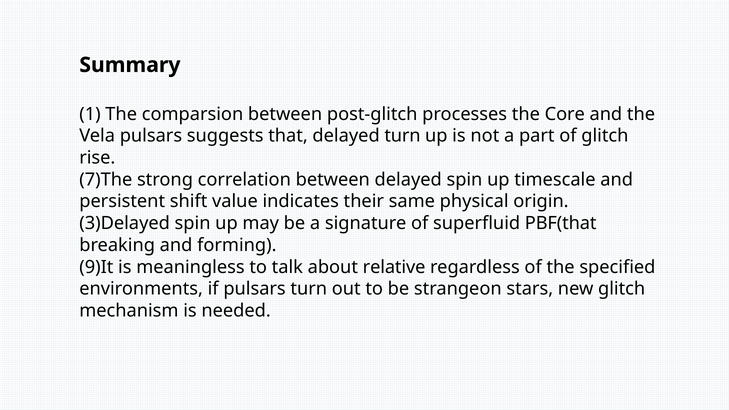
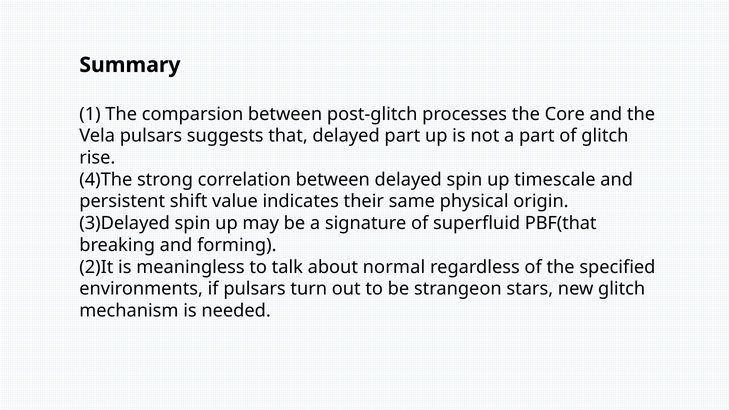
delayed turn: turn -> part
7)The: 7)The -> 4)The
9)It: 9)It -> 2)It
relative: relative -> normal
